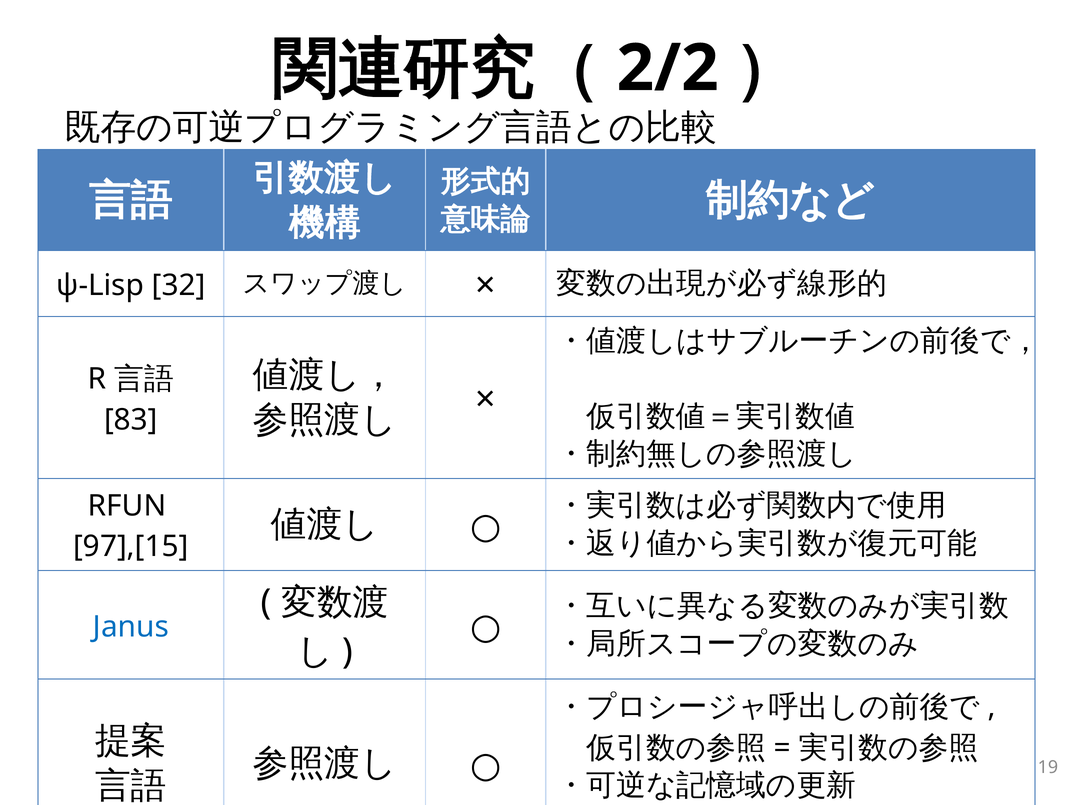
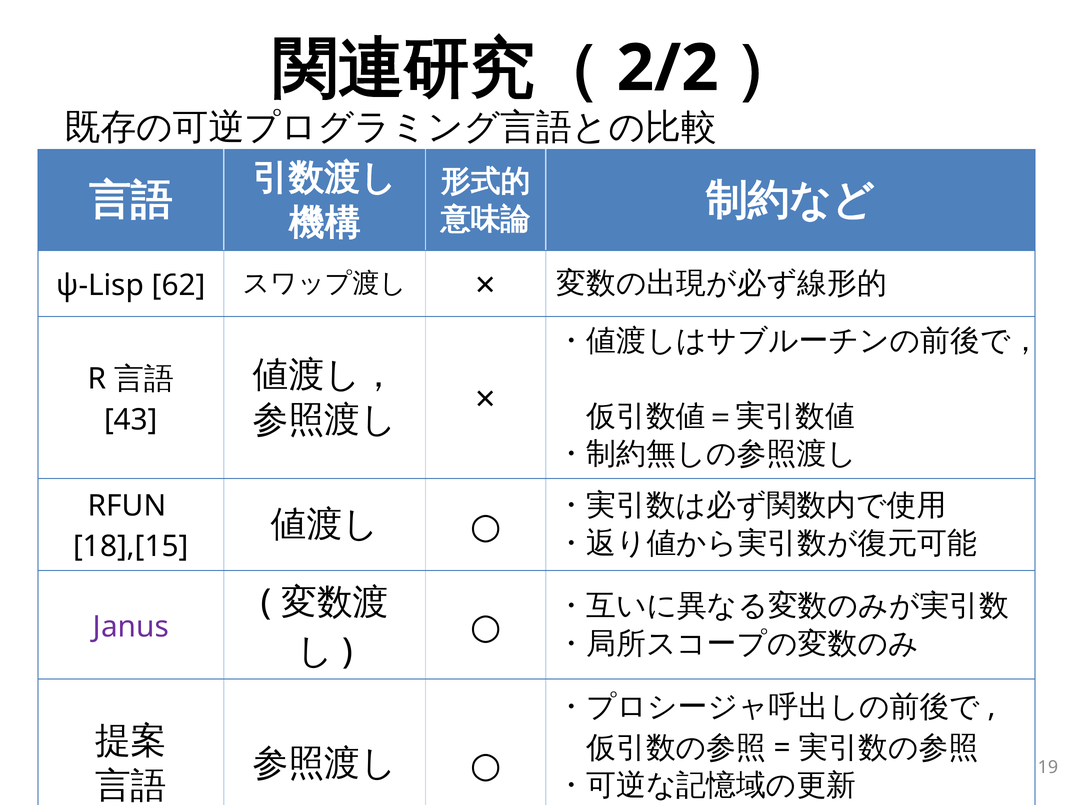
32: 32 -> 62
83: 83 -> 43
97],[15: 97],[15 -> 18],[15
Janus colour: blue -> purple
